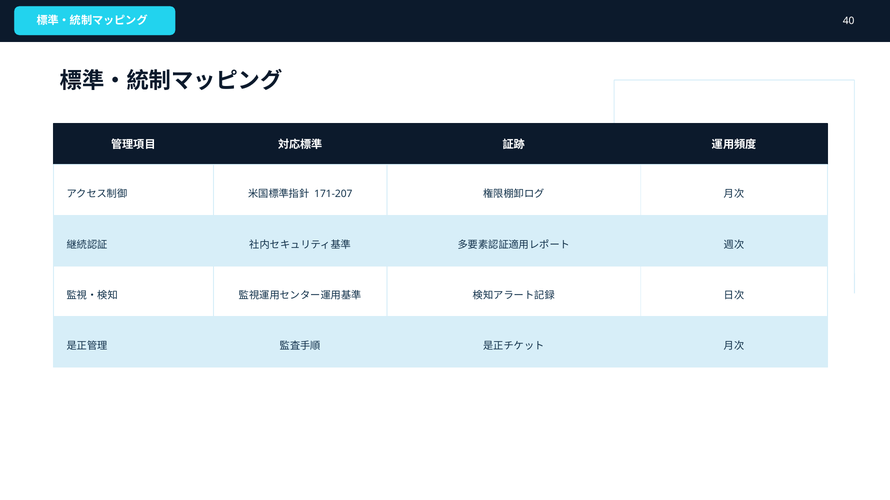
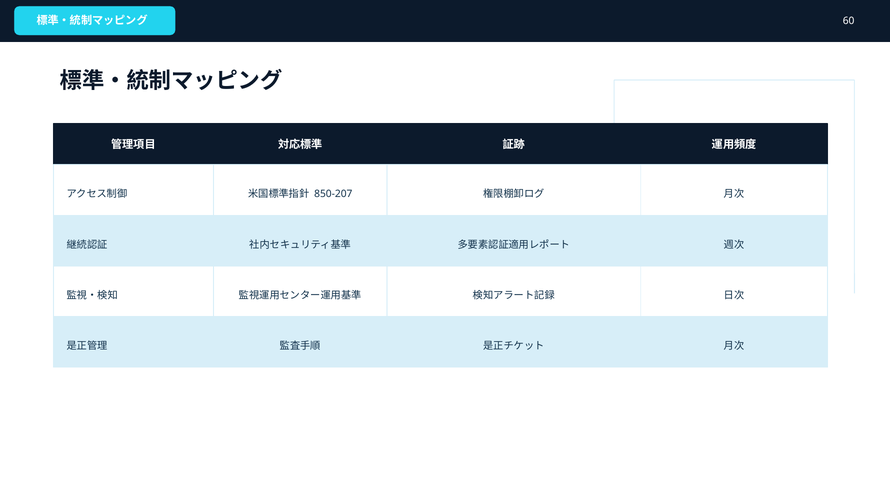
40: 40 -> 60
171-207: 171-207 -> 850-207
